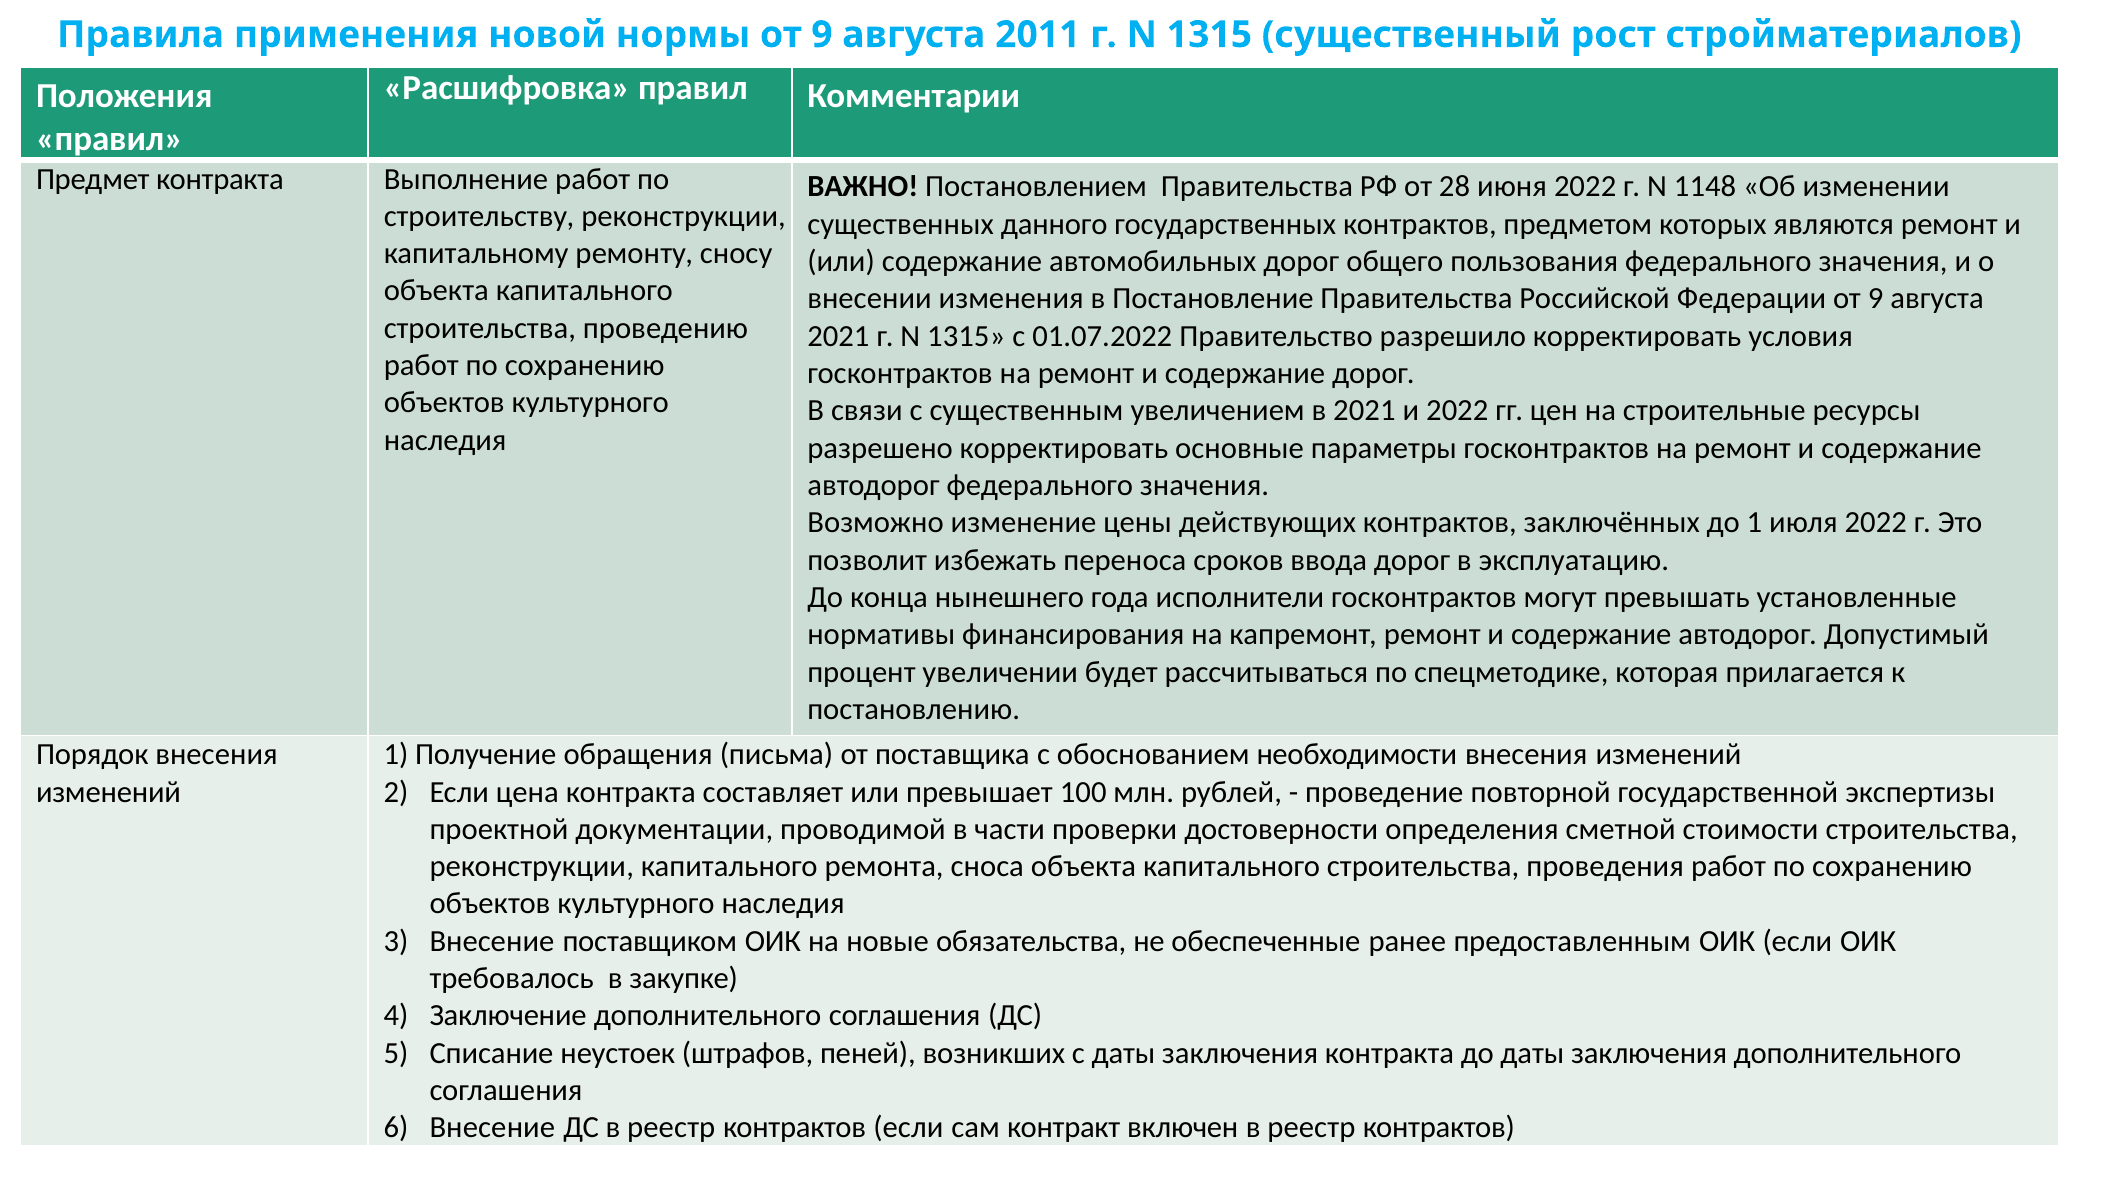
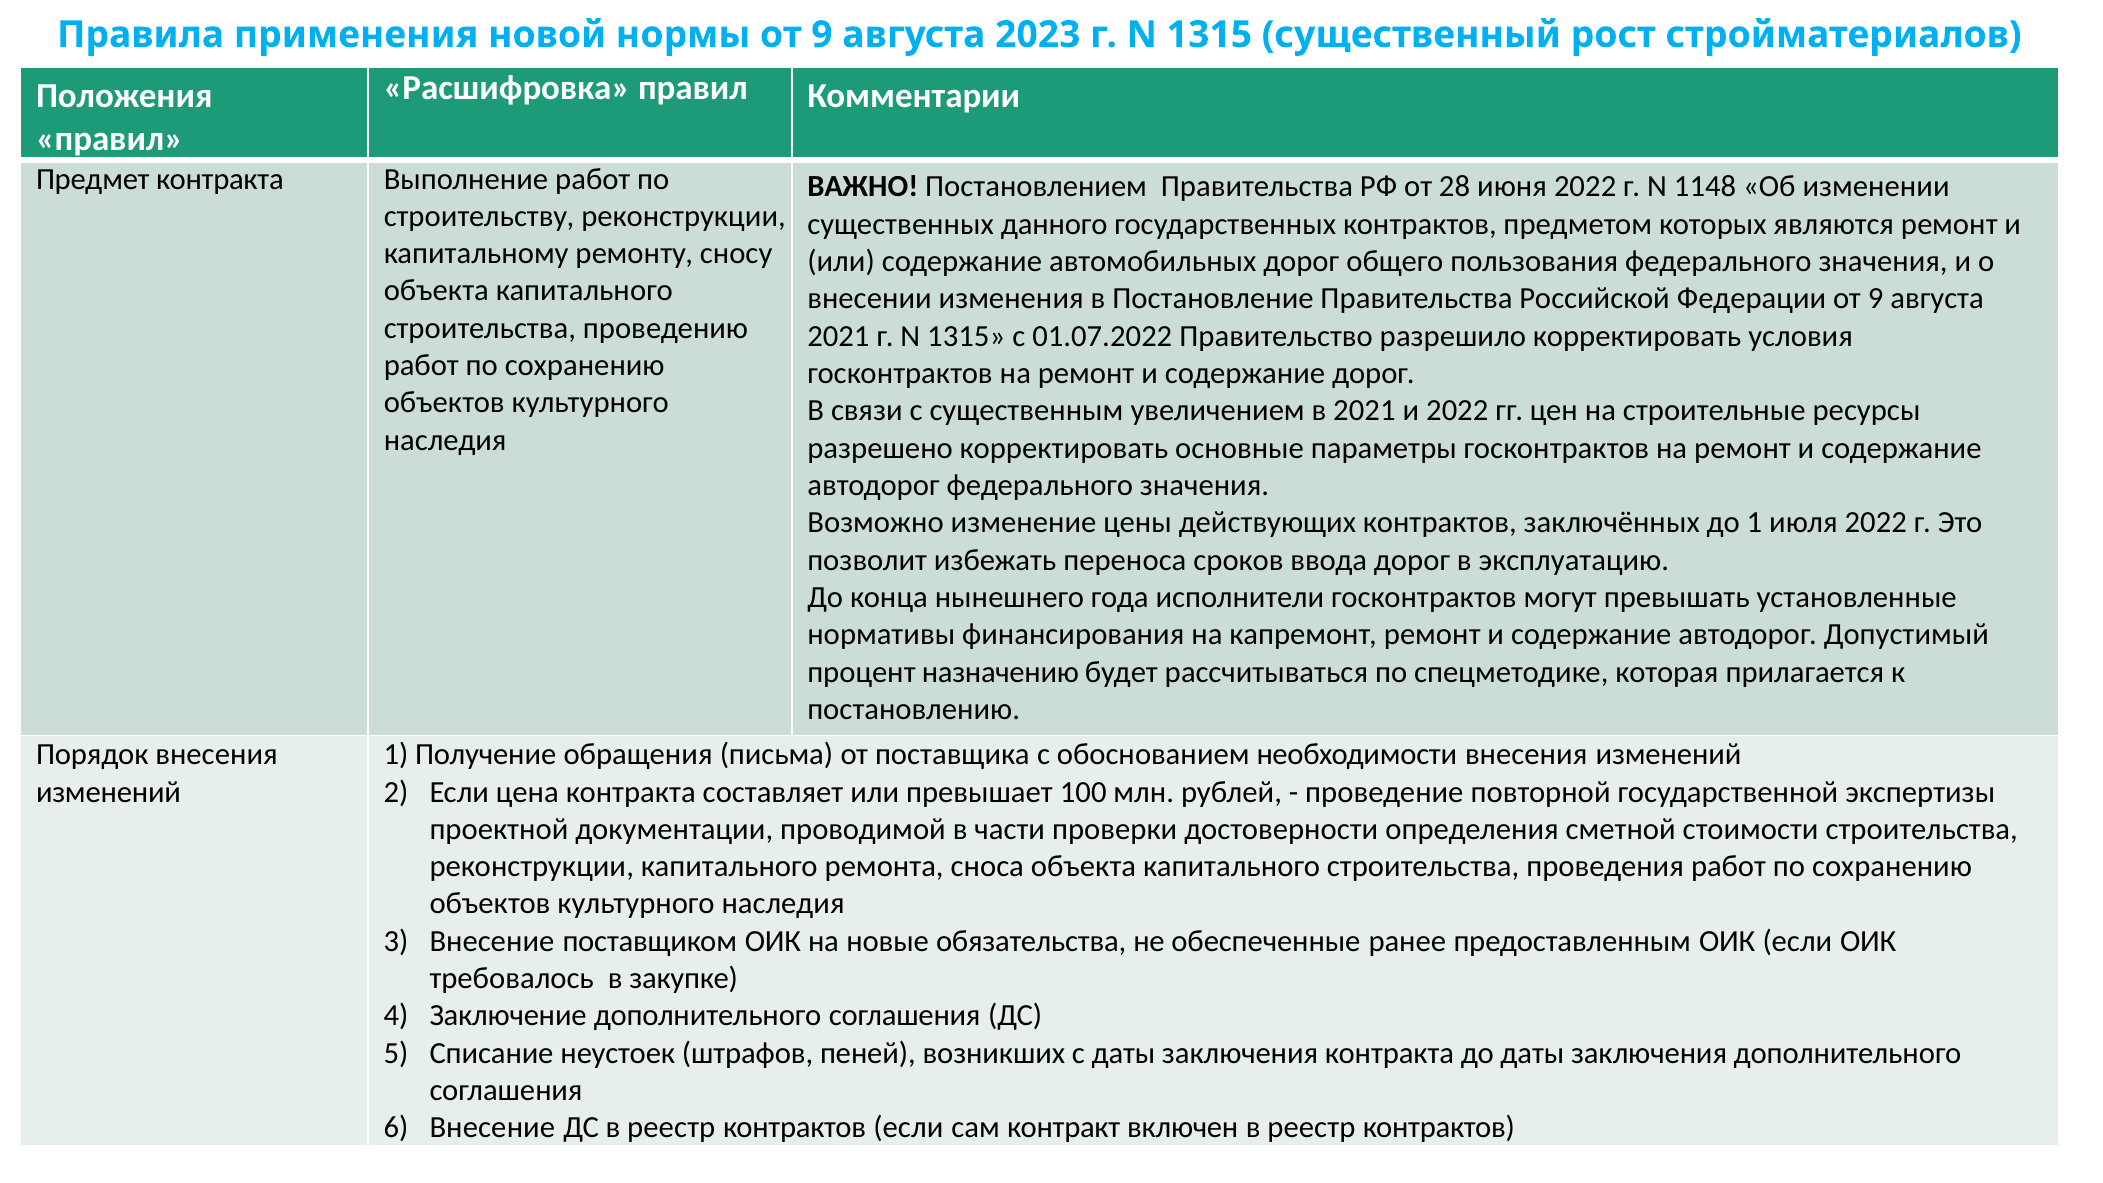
2011: 2011 -> 2023
увеличении: увеличении -> назначению
